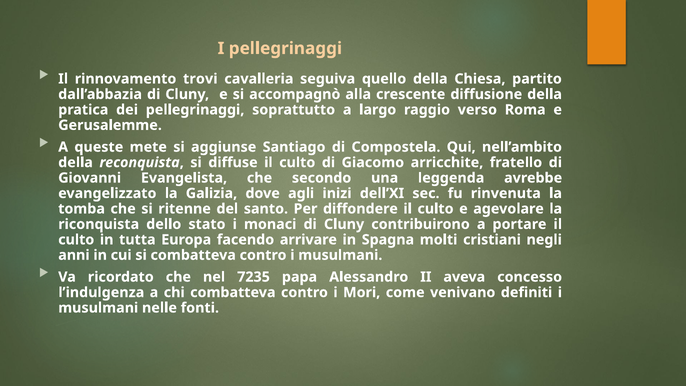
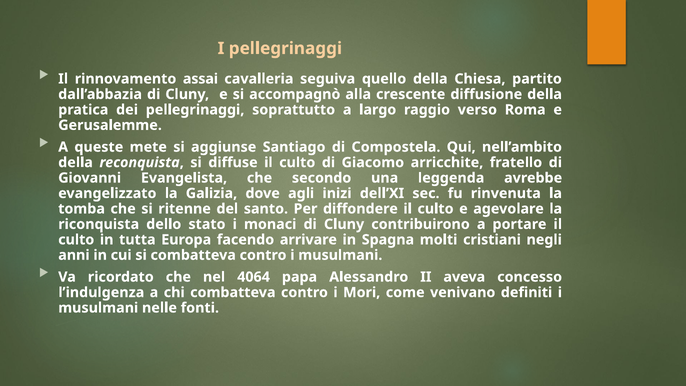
trovi: trovi -> assai
7235: 7235 -> 4064
